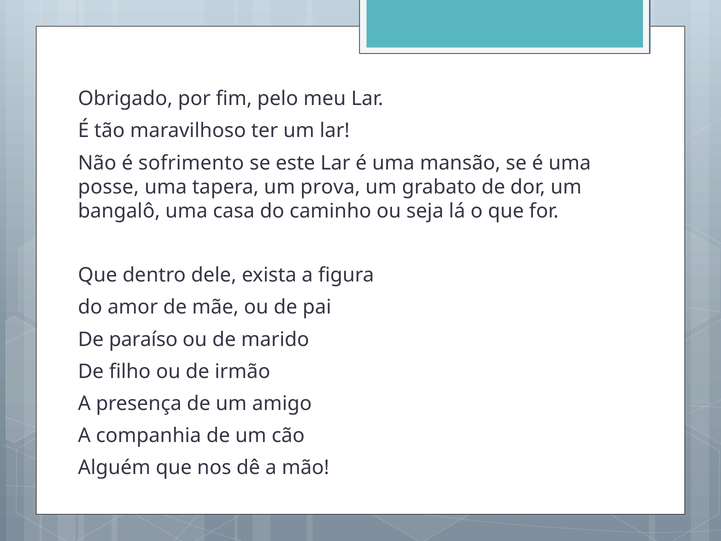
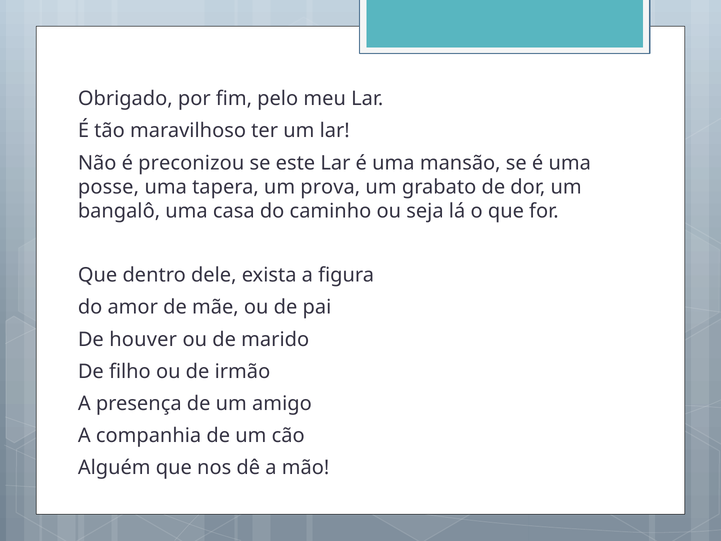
sofrimento: sofrimento -> preconizou
paraíso: paraíso -> houver
